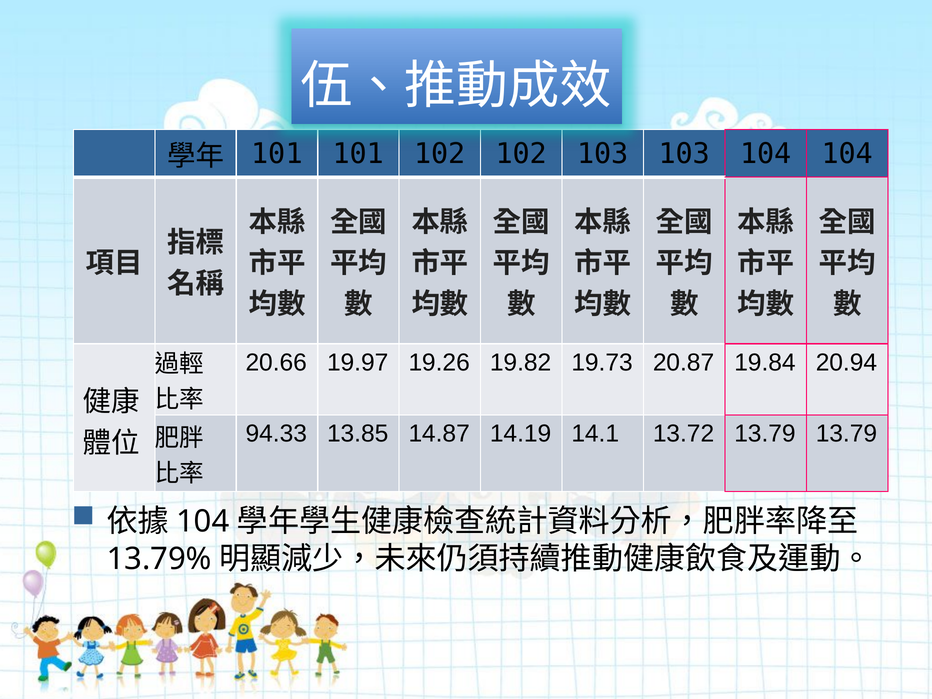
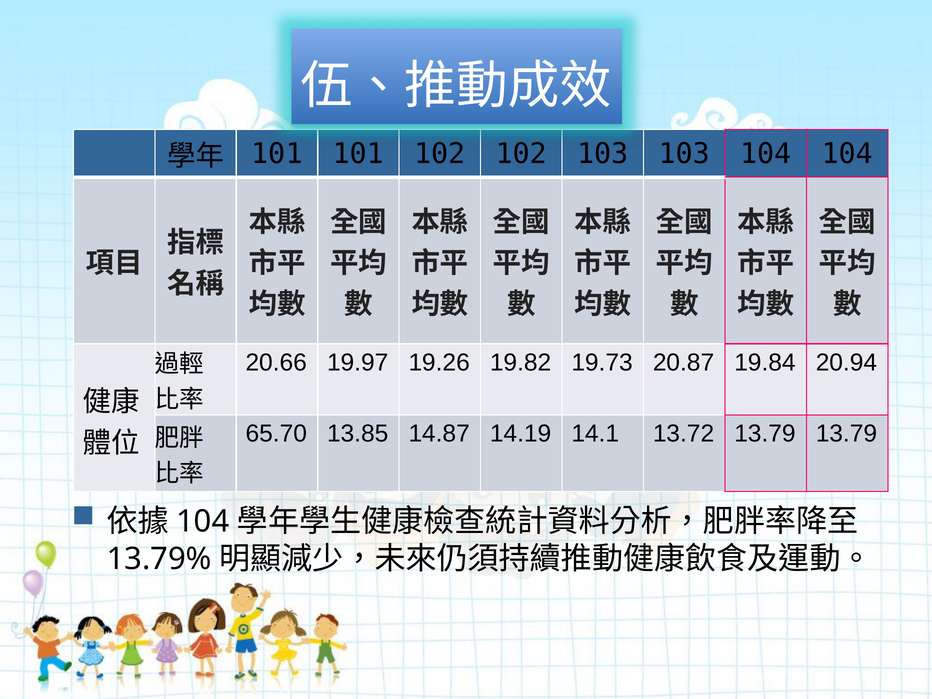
94.33: 94.33 -> 65.70
